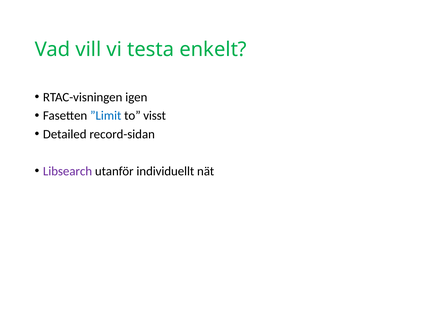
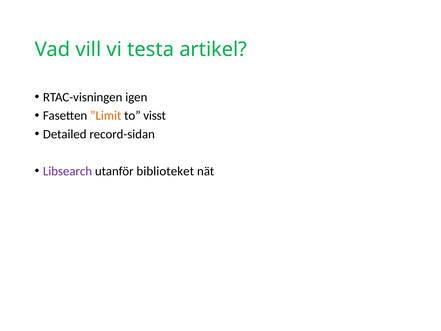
enkelt: enkelt -> artikel
”Limit colour: blue -> orange
individuellt: individuellt -> biblioteket
